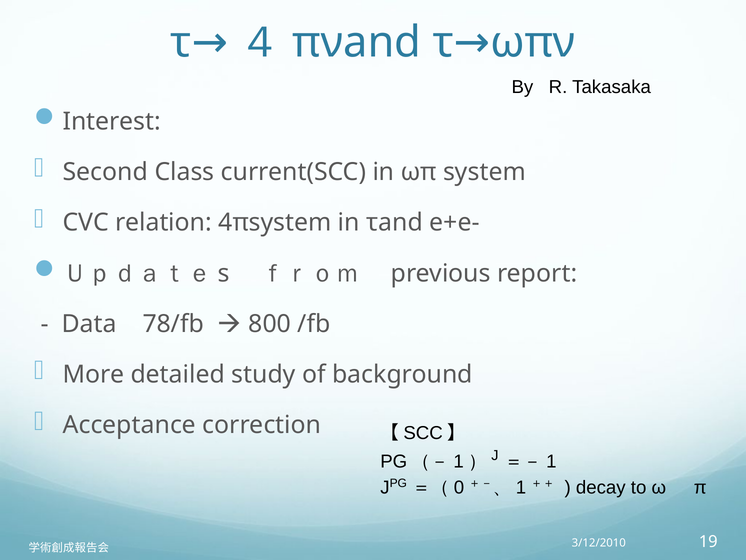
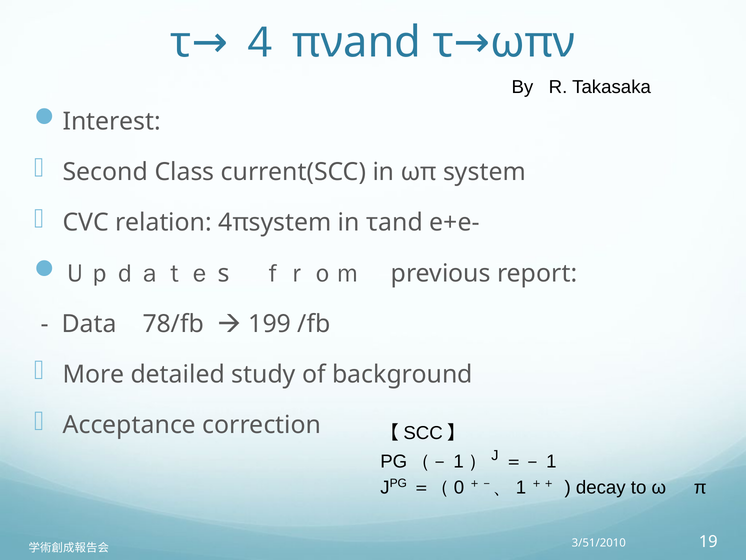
800: 800 -> 199
3/12/2010: 3/12/2010 -> 3/51/2010
